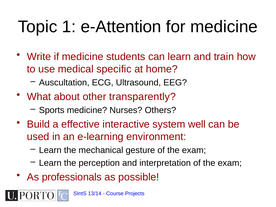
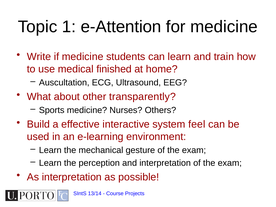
specific: specific -> finished
well: well -> feel
As professionals: professionals -> interpretation
